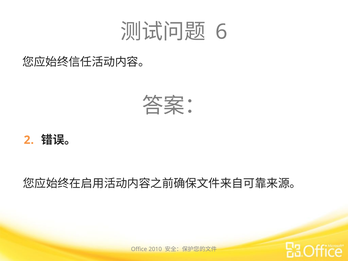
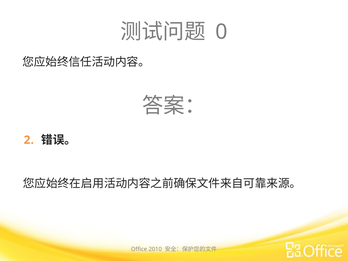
6: 6 -> 0
